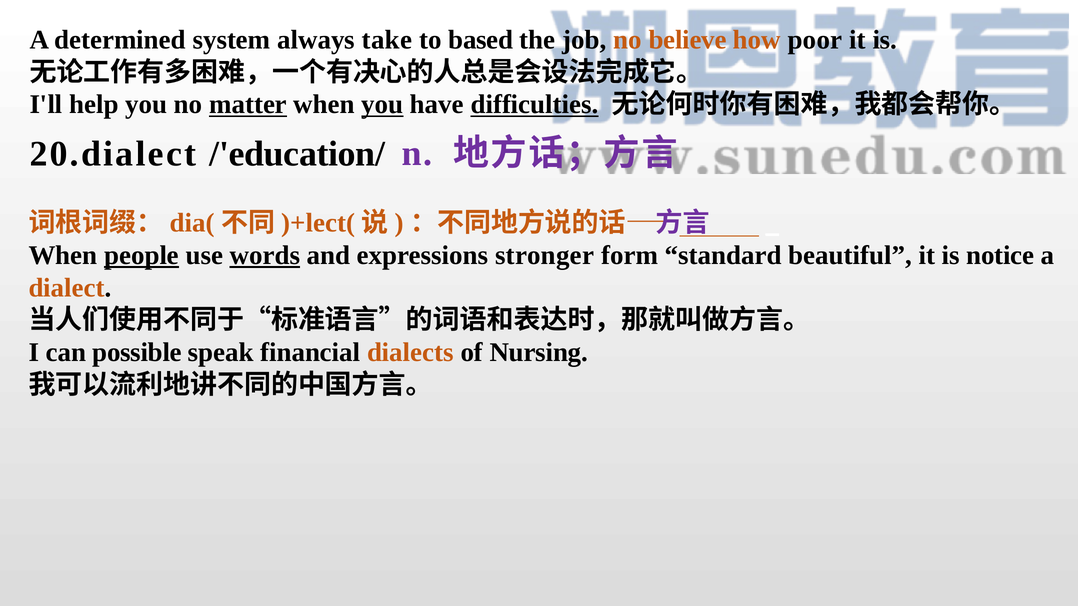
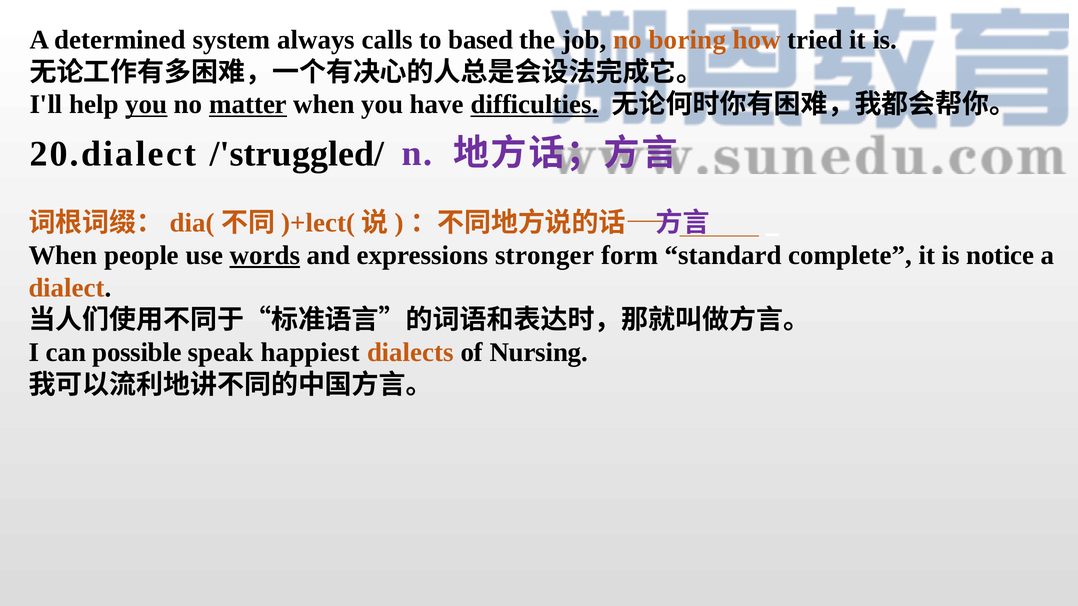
take: take -> calls
believe: believe -> boring
poor: poor -> tried
you at (146, 105) underline: none -> present
you at (382, 105) underline: present -> none
/'education/: /'education/ -> /'struggled/
people underline: present -> none
beautiful: beautiful -> complete
financial: financial -> happiest
